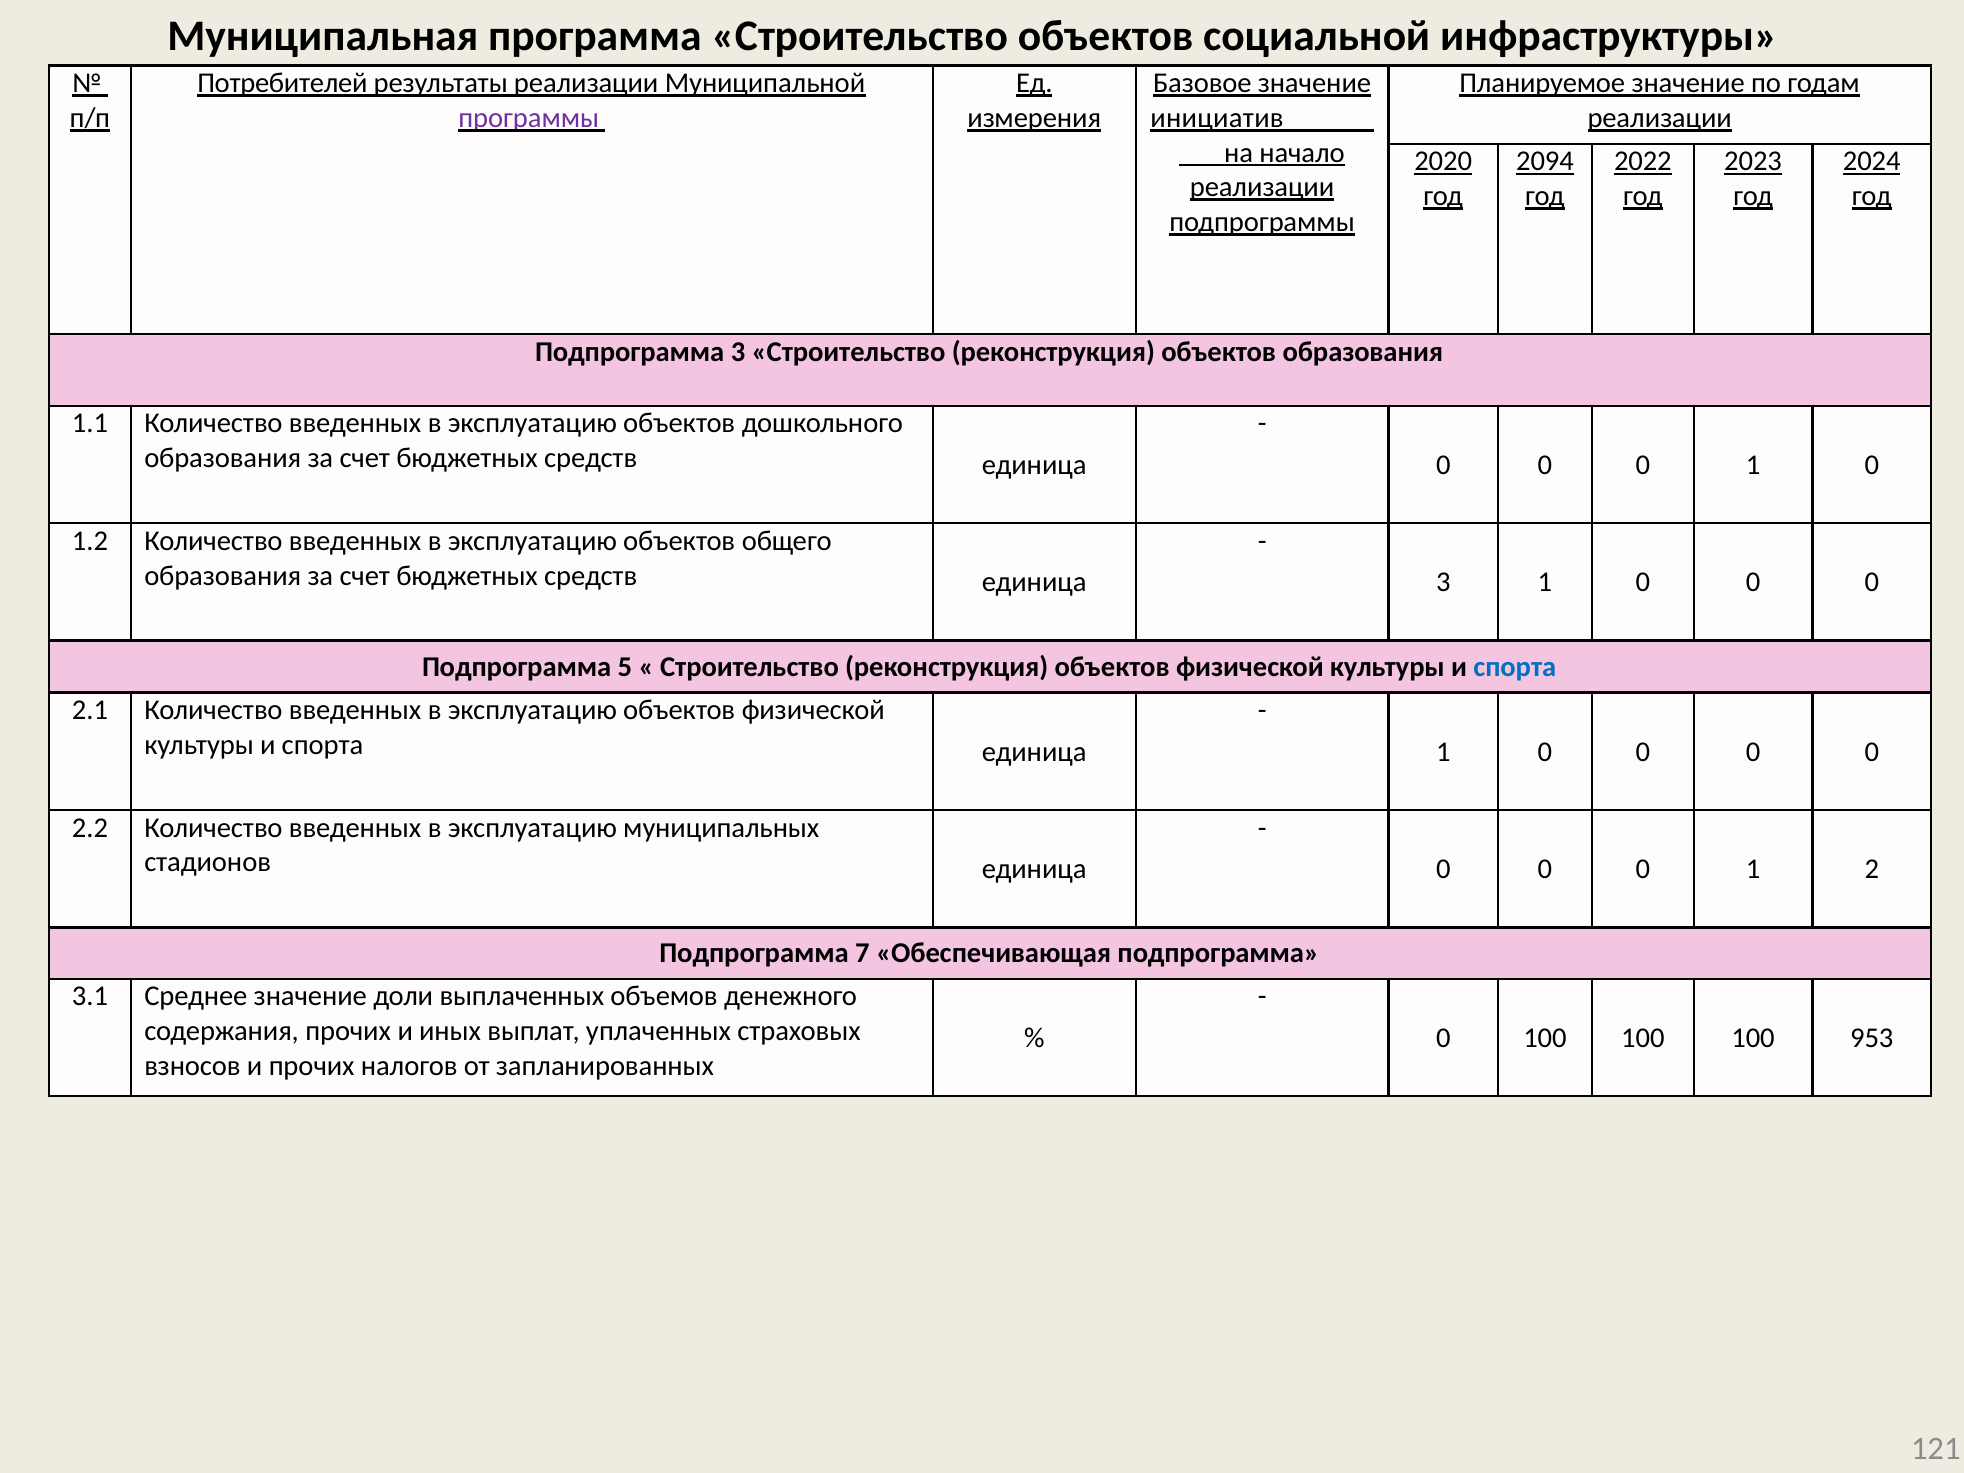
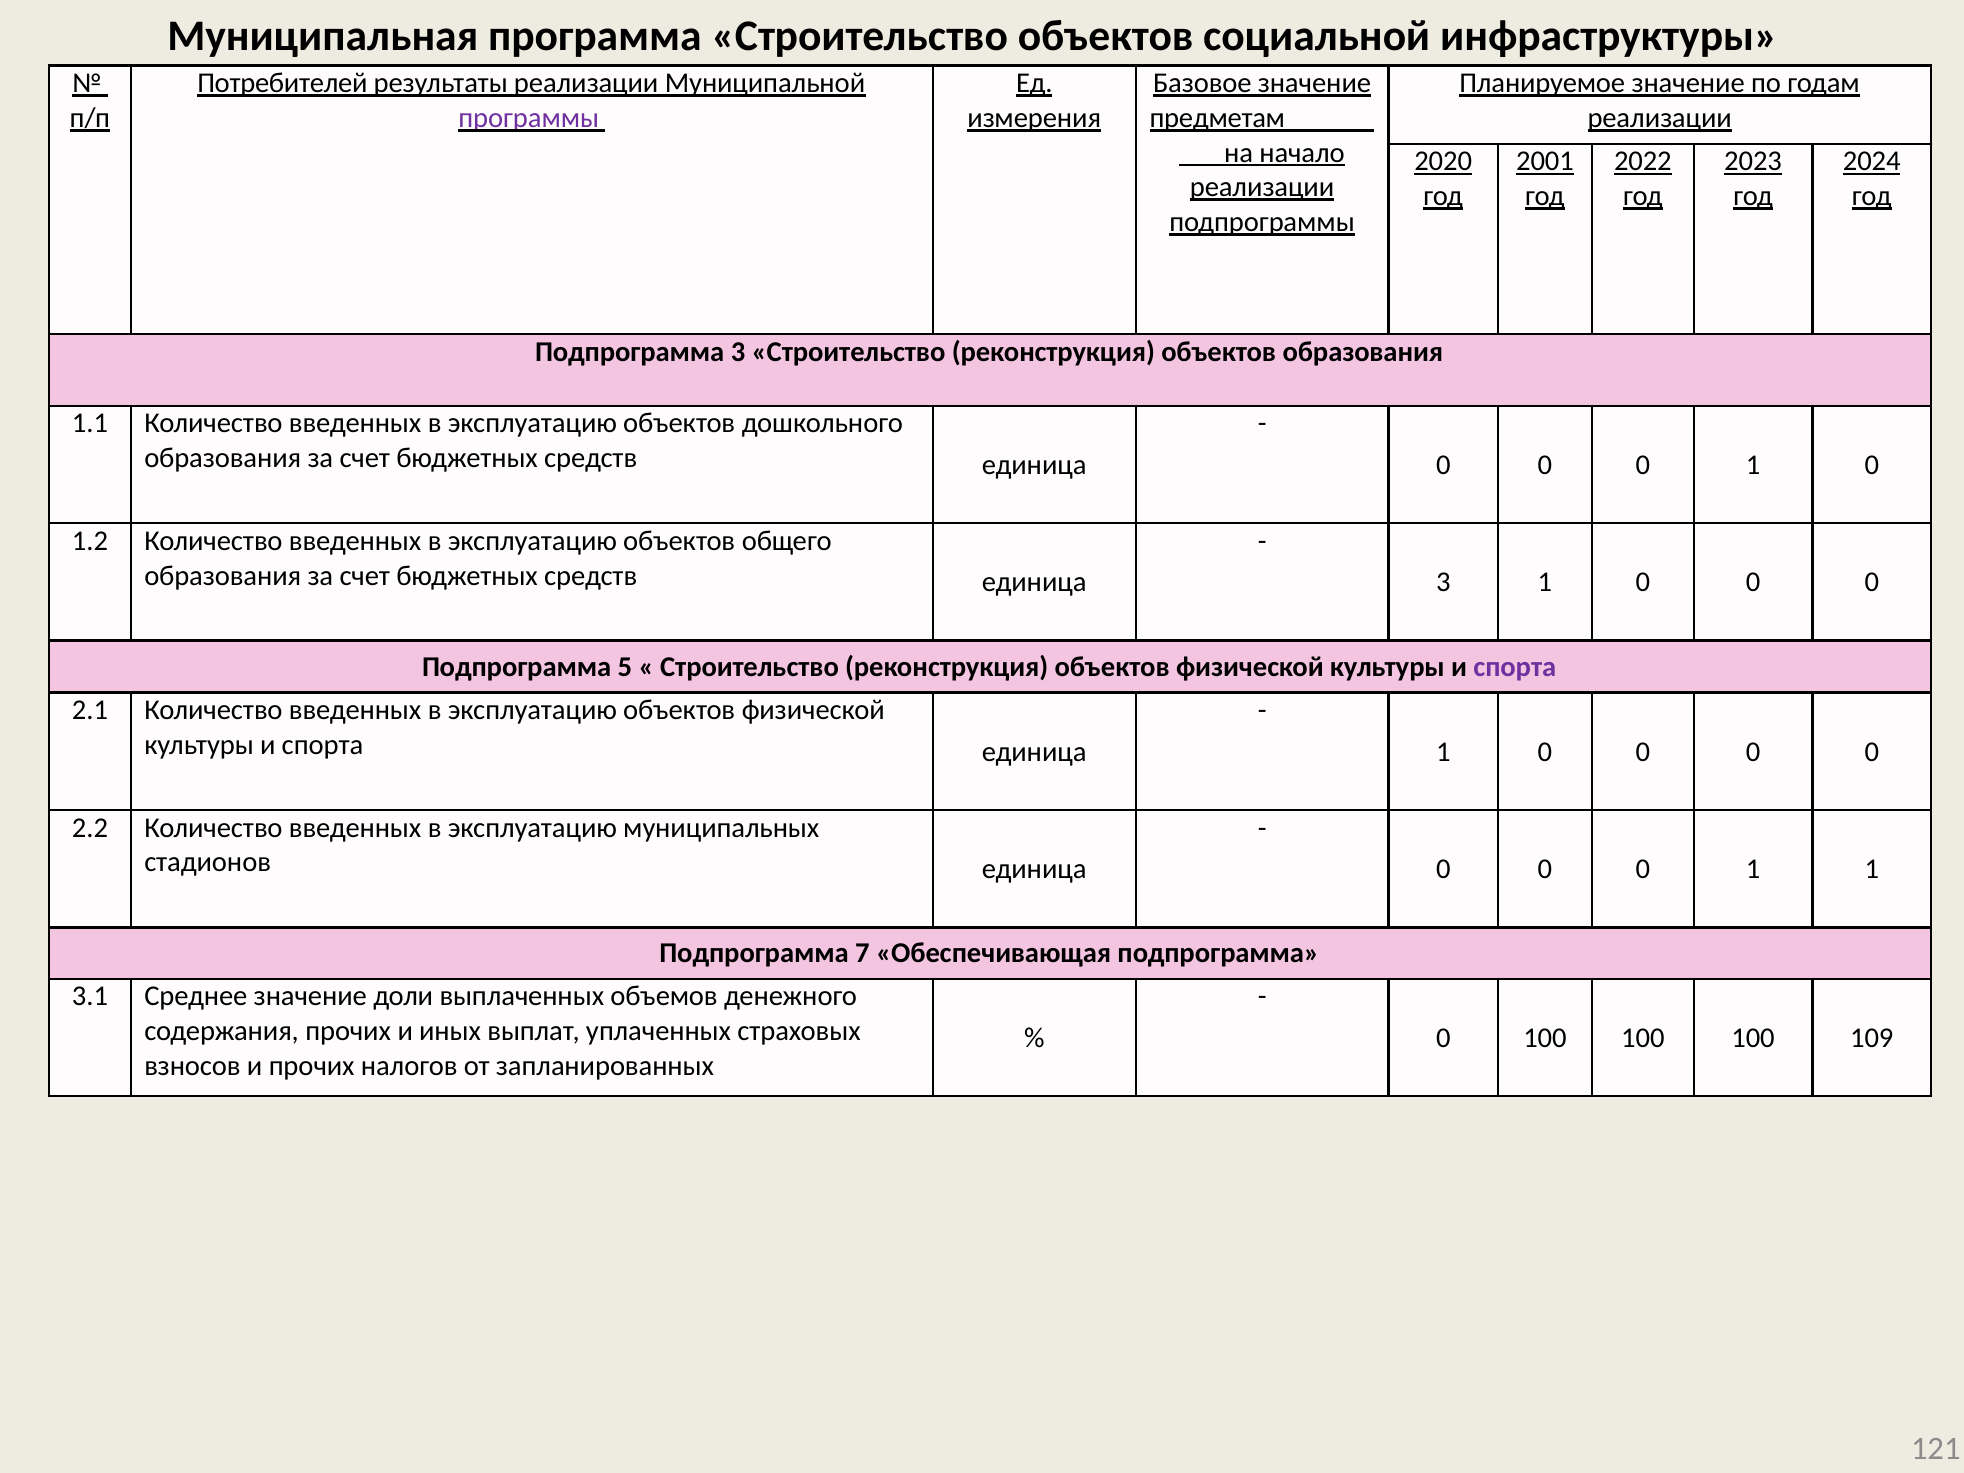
инициатив: инициатив -> предметам
2094: 2094 -> 2001
спорта at (1515, 667) colour: blue -> purple
1 2: 2 -> 1
953: 953 -> 109
